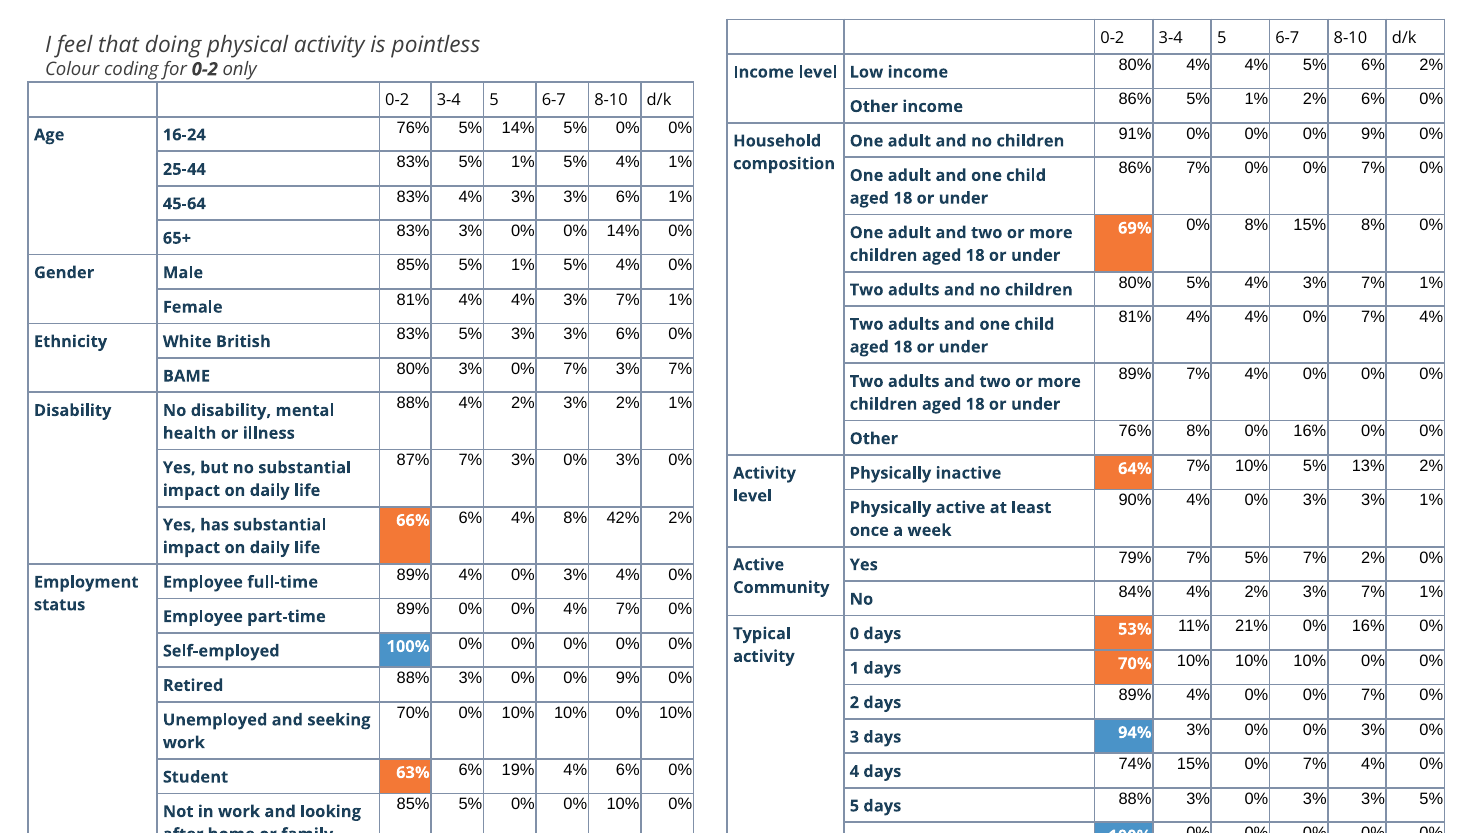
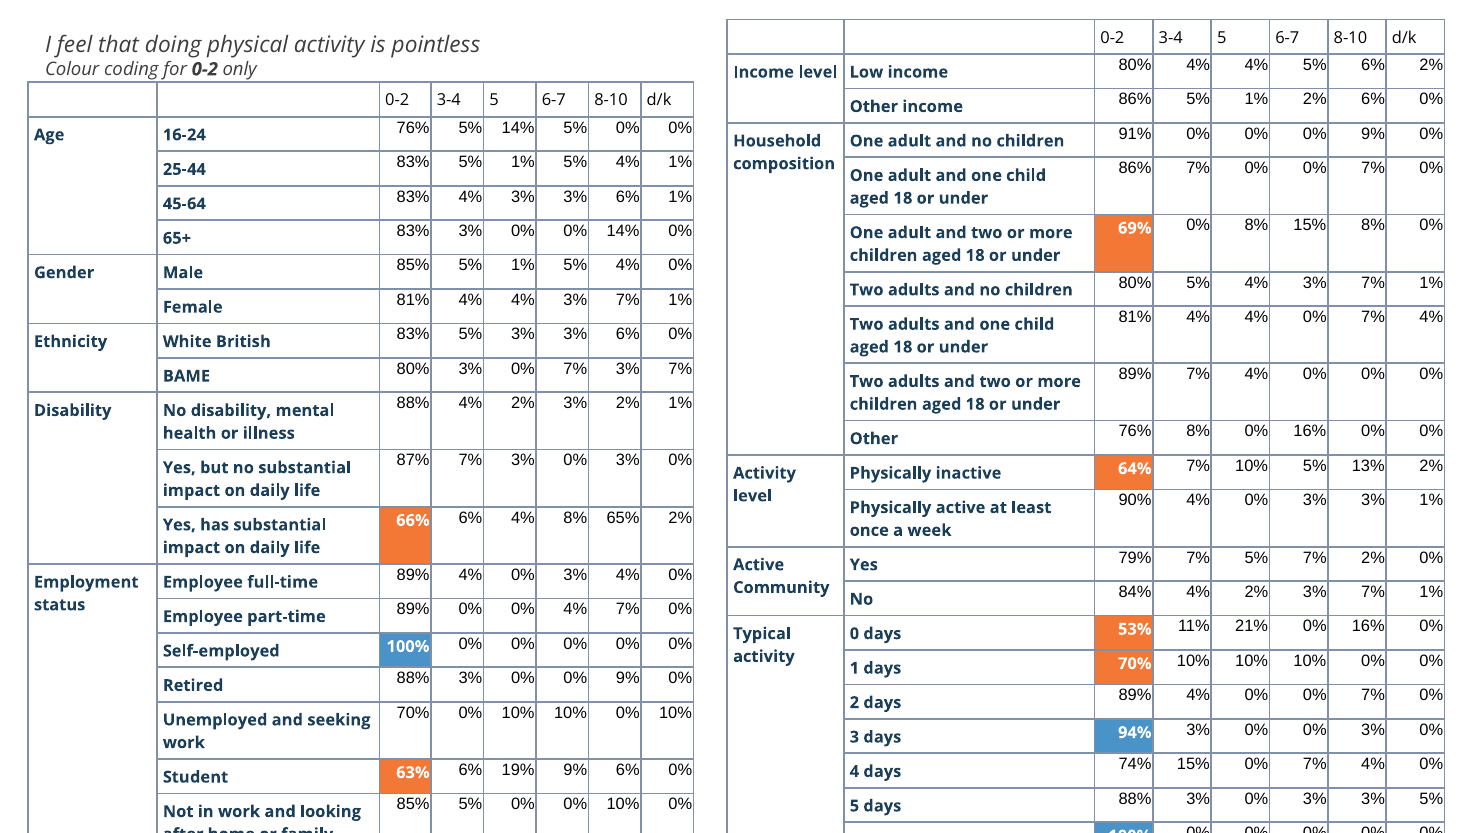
42%: 42% -> 65%
19% 4%: 4% -> 9%
